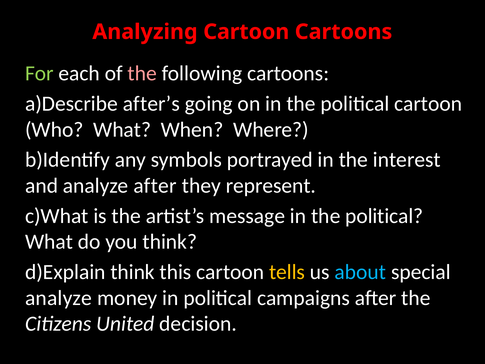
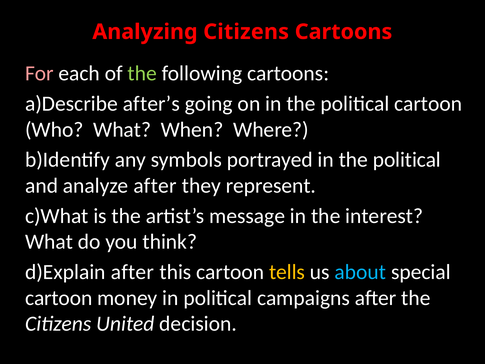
Analyzing Cartoon: Cartoon -> Citizens
For colour: light green -> pink
the at (142, 73) colour: pink -> light green
portrayed in the interest: interest -> political
message in the political: political -> interest
think at (133, 272): think -> after
analyze at (59, 298): analyze -> cartoon
